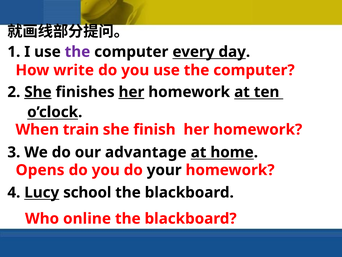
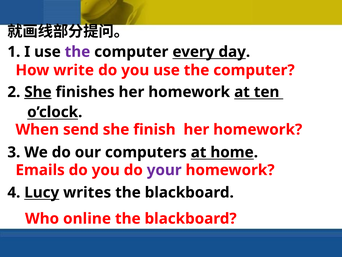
her at (131, 92) underline: present -> none
train: train -> send
advantage: advantage -> computers
Opens: Opens -> Emails
your colour: black -> purple
school: school -> writes
